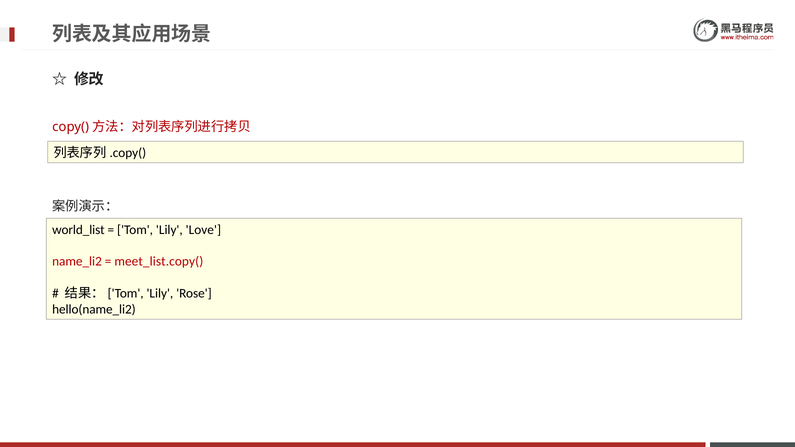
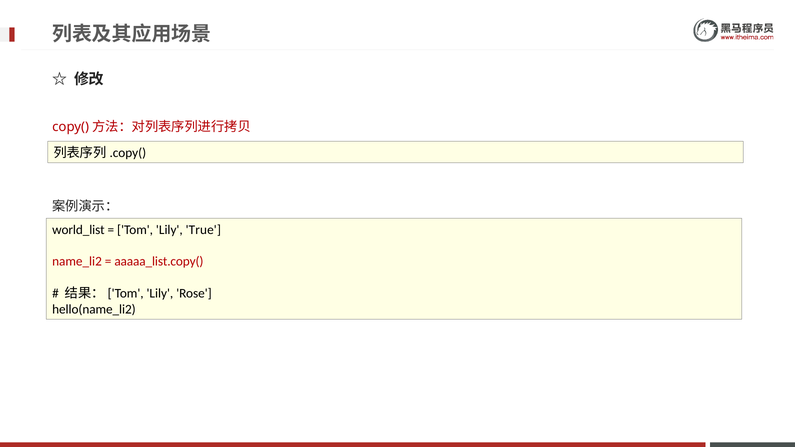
Love: Love -> True
meet_list.copy(: meet_list.copy( -> aaaaa_list.copy(
